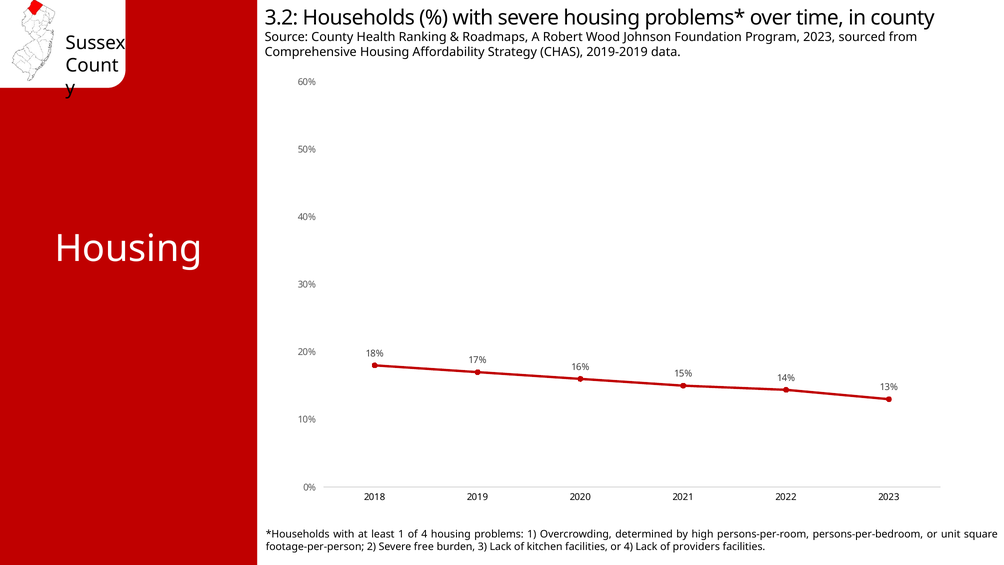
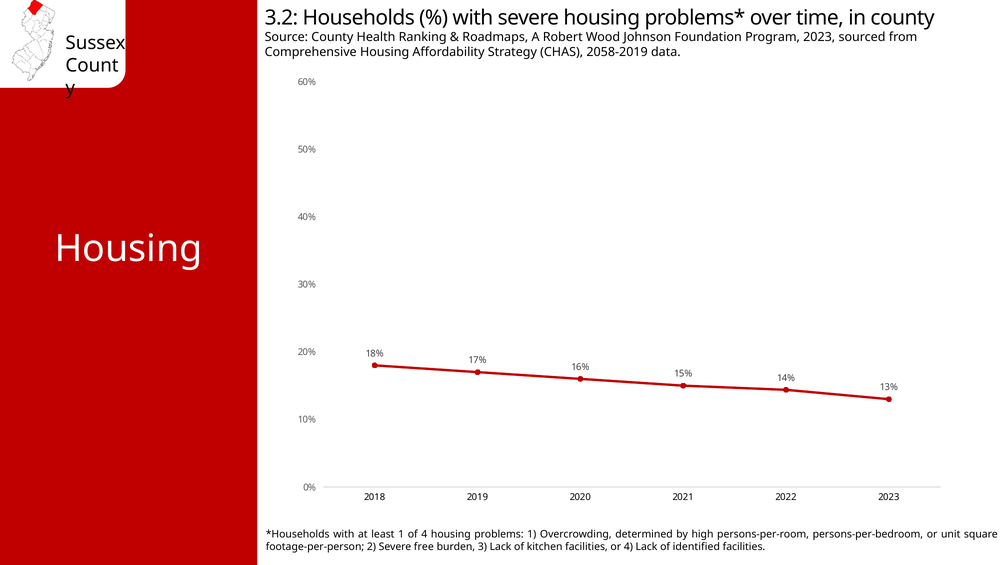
2019-2019: 2019-2019 -> 2058-2019
providers: providers -> identified
